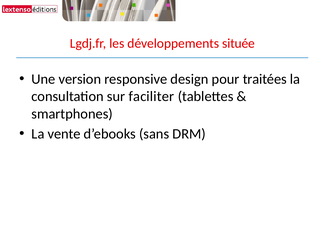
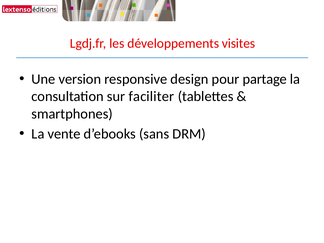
située: située -> visites
traitées: traitées -> partage
